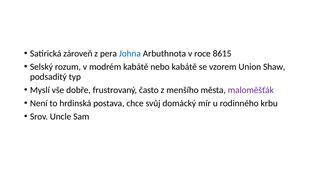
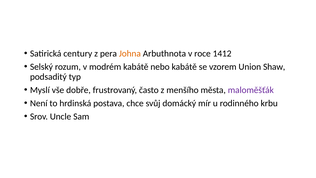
zároveň: zároveň -> century
Johna colour: blue -> orange
8615: 8615 -> 1412
